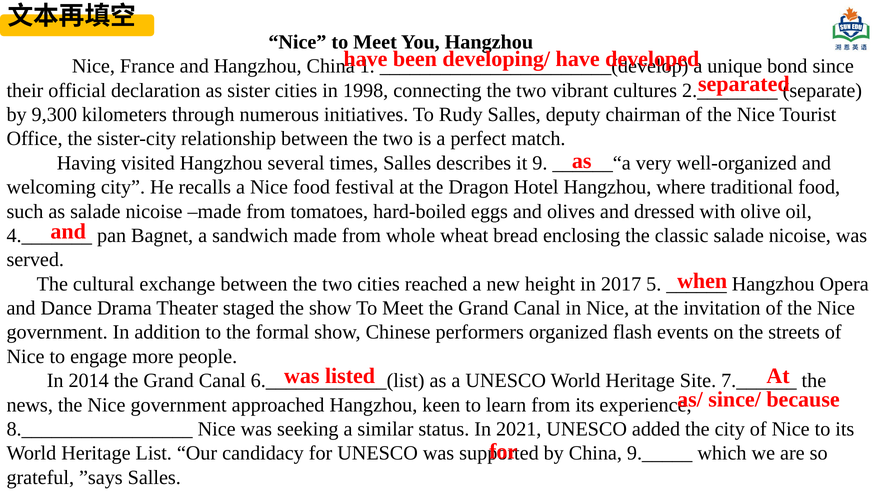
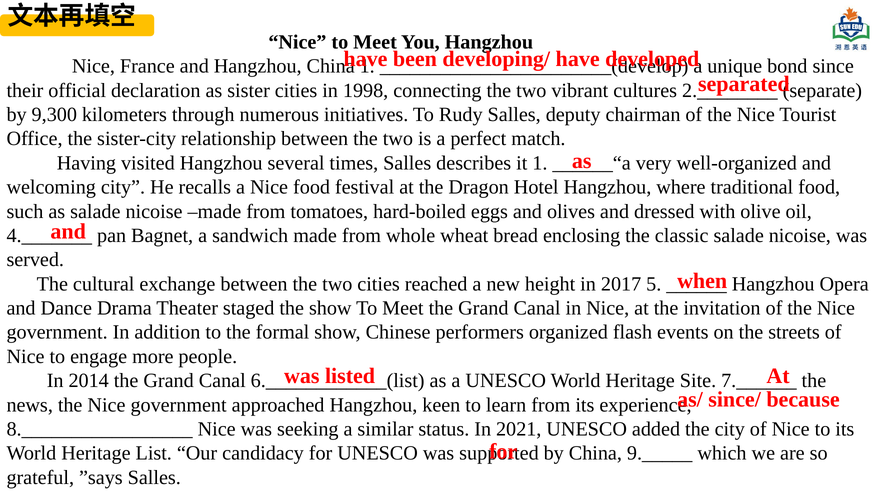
it 9: 9 -> 1
